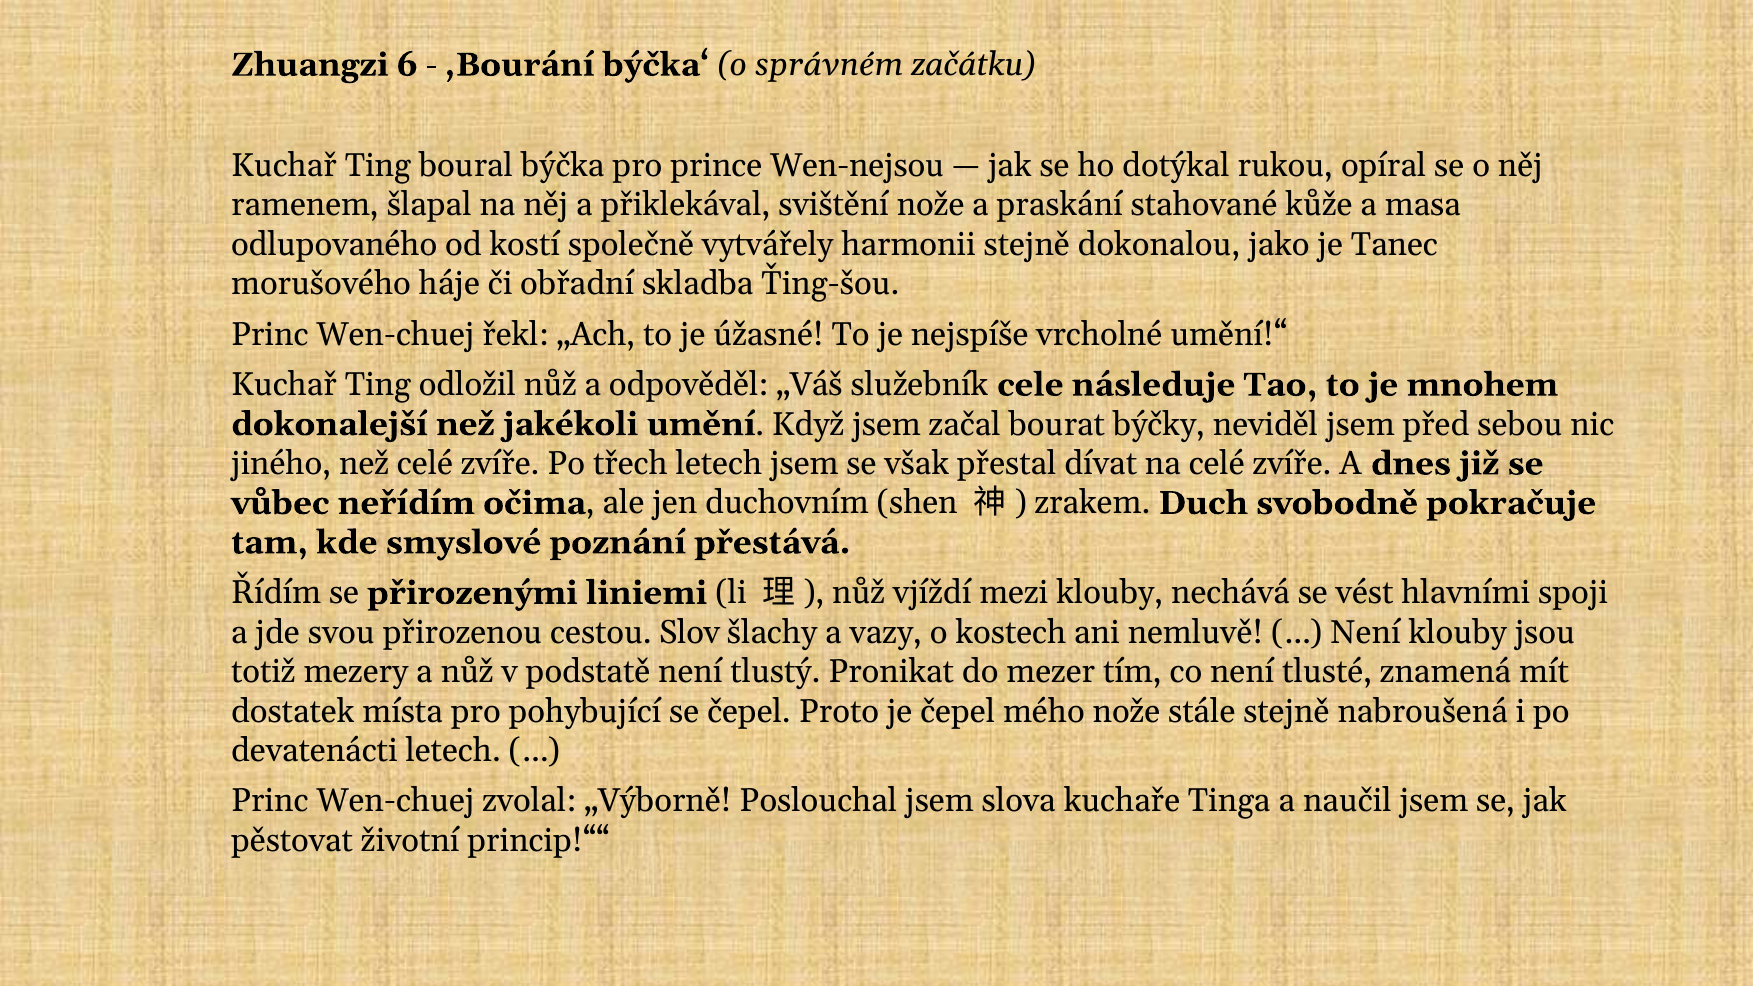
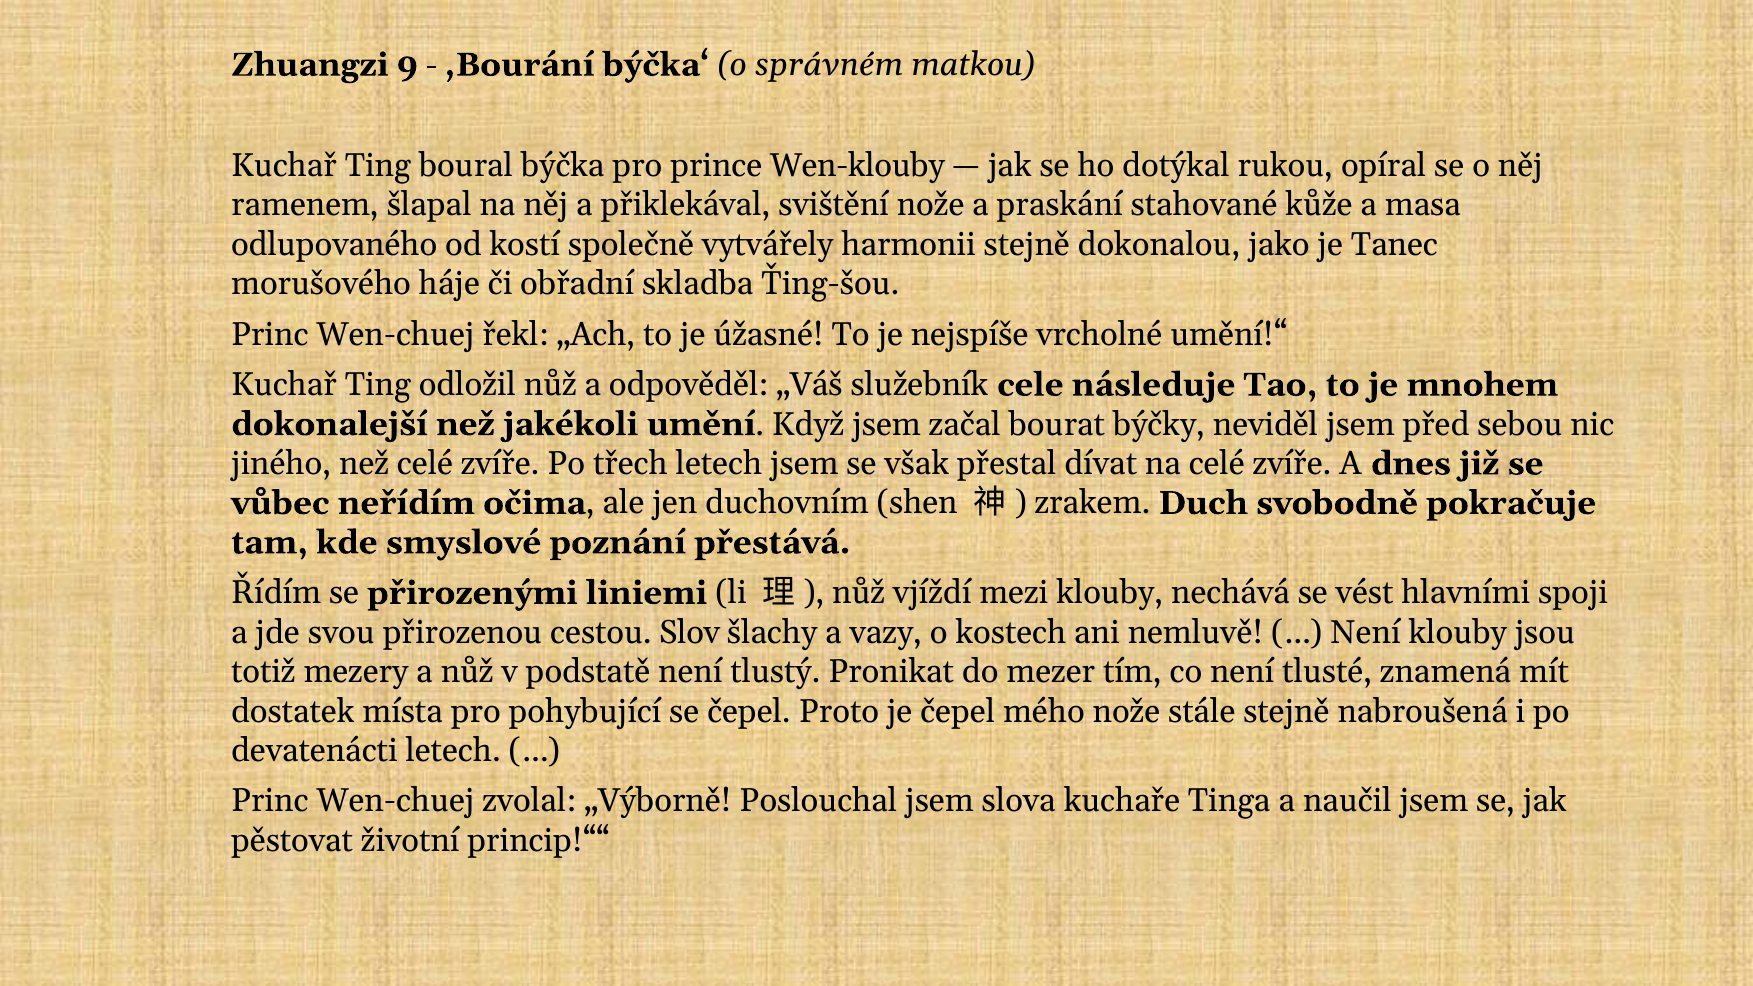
6: 6 -> 9
začátku: začátku -> matkou
Wen-nejsou: Wen-nejsou -> Wen-klouby
